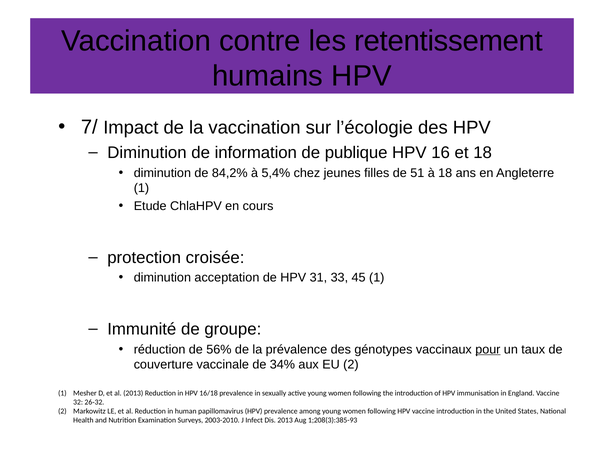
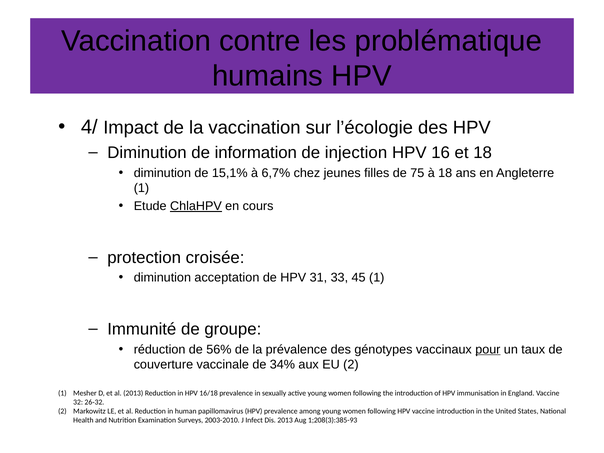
retentissement: retentissement -> problématique
7/: 7/ -> 4/
publique: publique -> injection
84,2%: 84,2% -> 15,1%
5,4%: 5,4% -> 6,7%
51: 51 -> 75
ChlaHPV underline: none -> present
